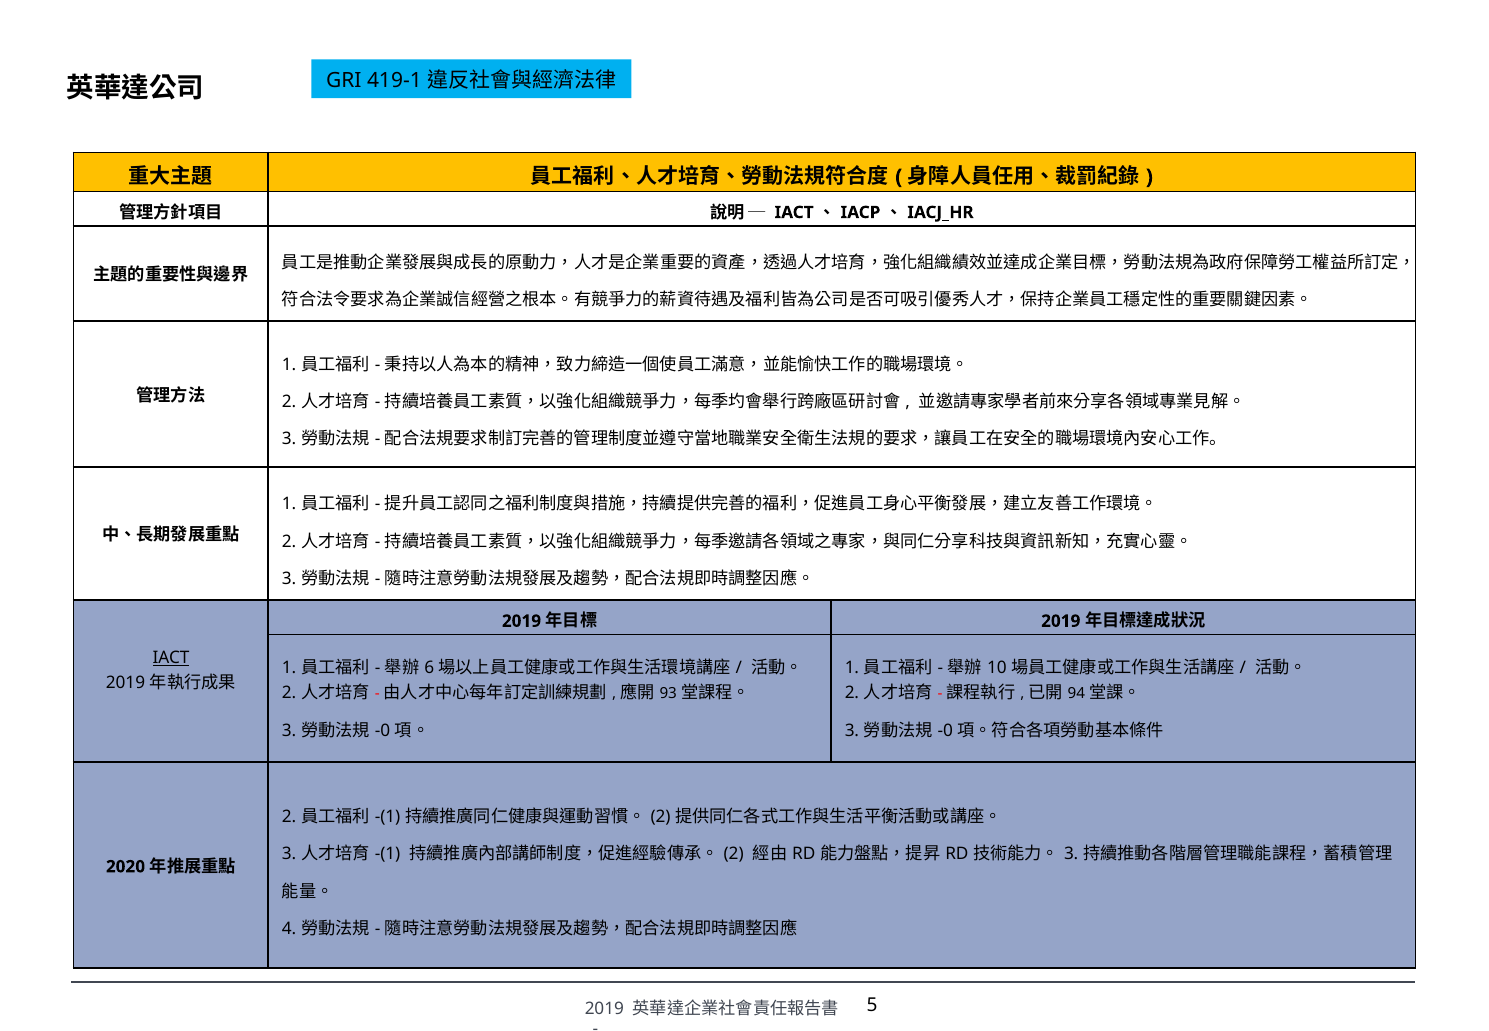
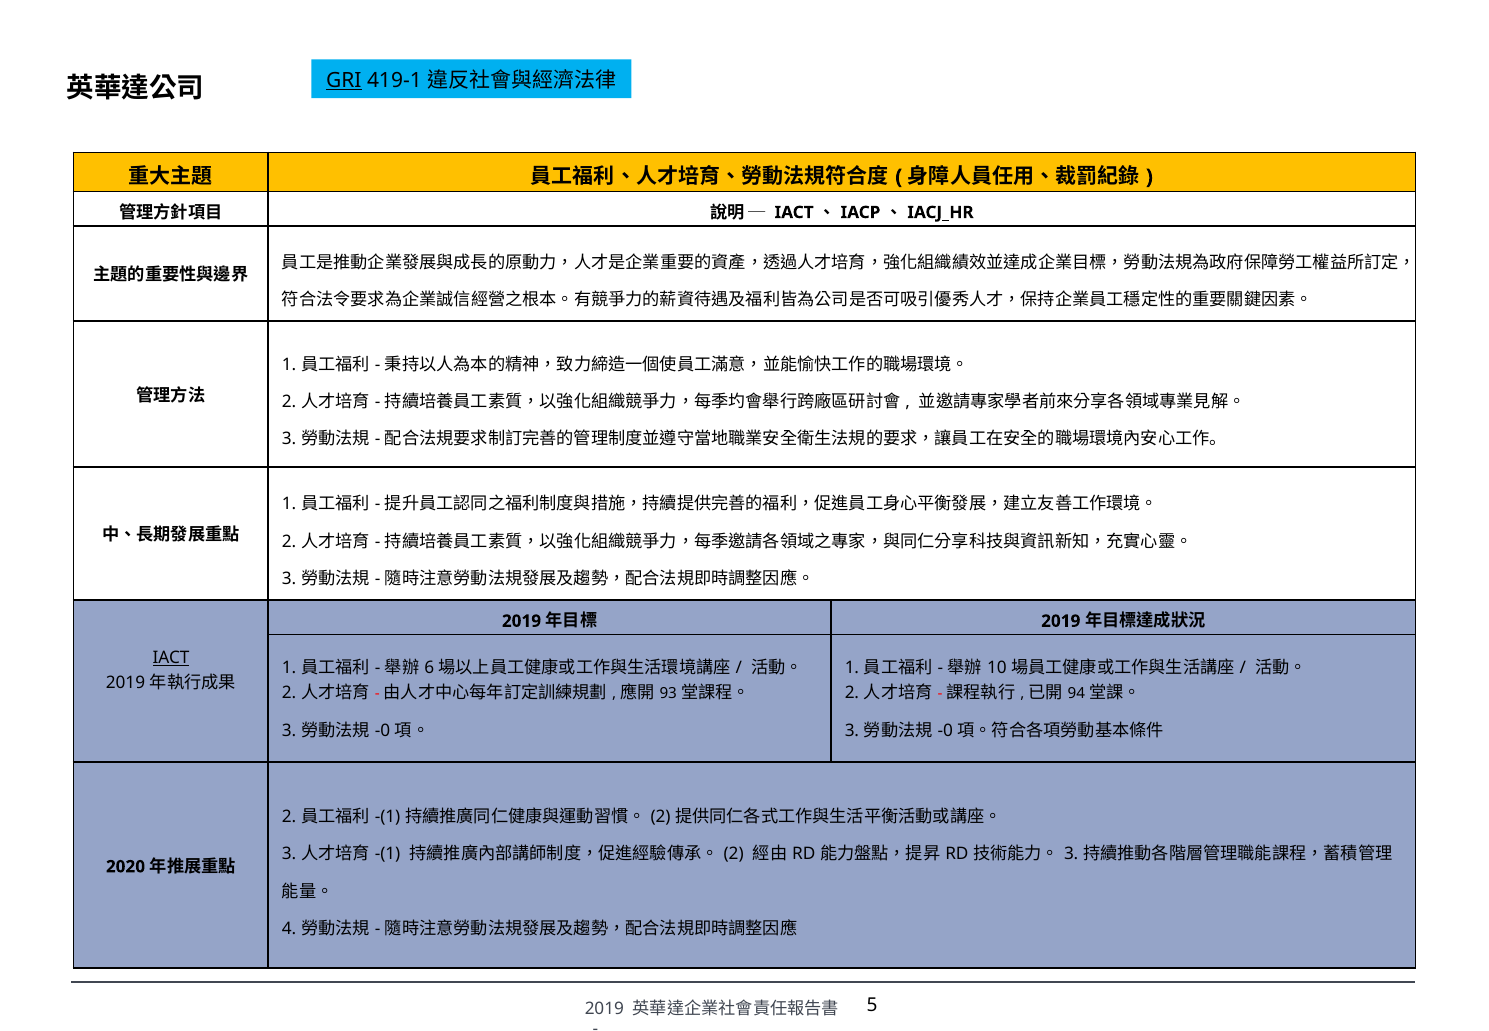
GRI underline: none -> present
